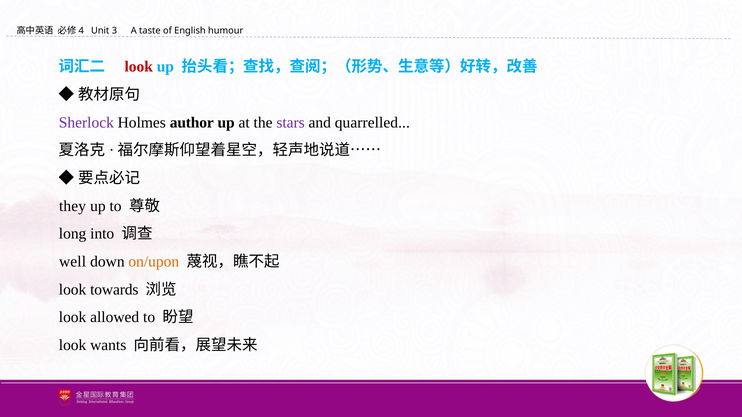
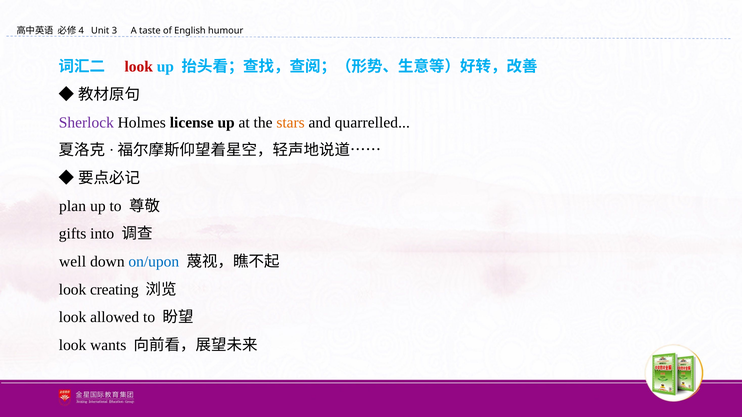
author: author -> license
stars colour: purple -> orange
they: they -> plan
long: long -> gifts
on/upon colour: orange -> blue
towards: towards -> creating
